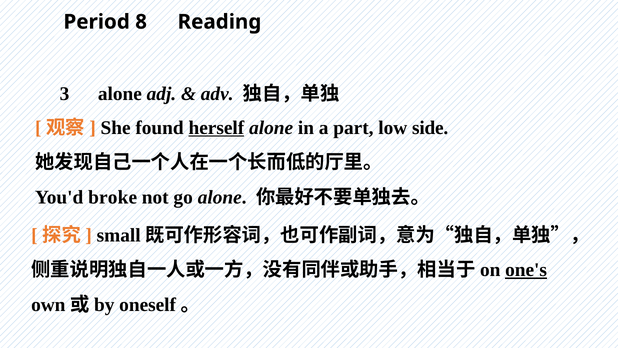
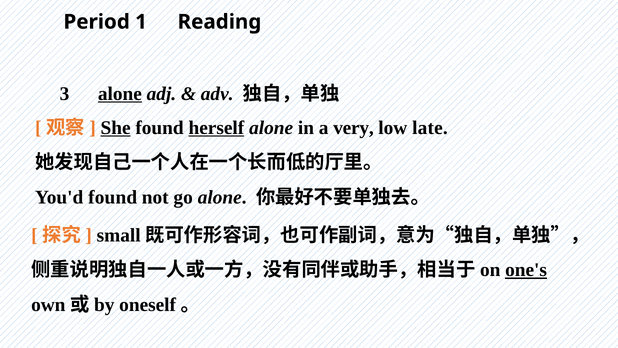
8: 8 -> 1
alone at (120, 94) underline: none -> present
She underline: none -> present
part: part -> very
side: side -> late
You'd broke: broke -> found
